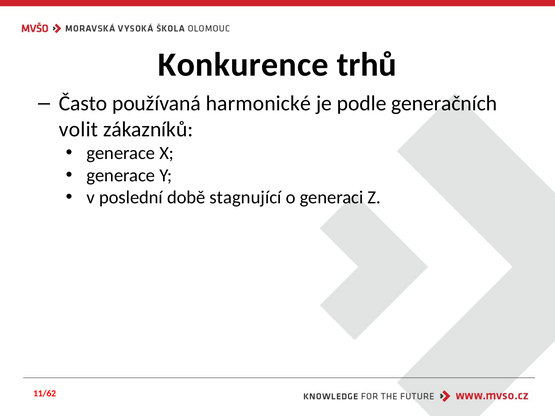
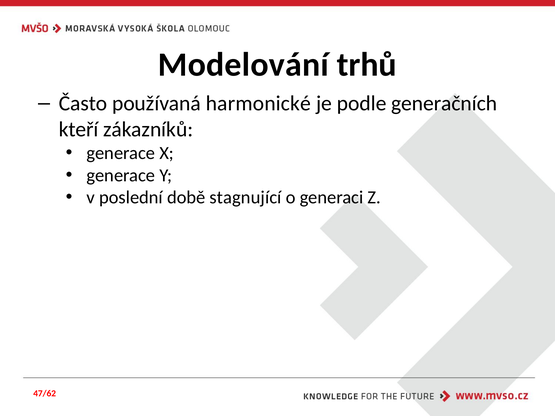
Konkurence: Konkurence -> Modelování
volit: volit -> kteří
11/62: 11/62 -> 47/62
